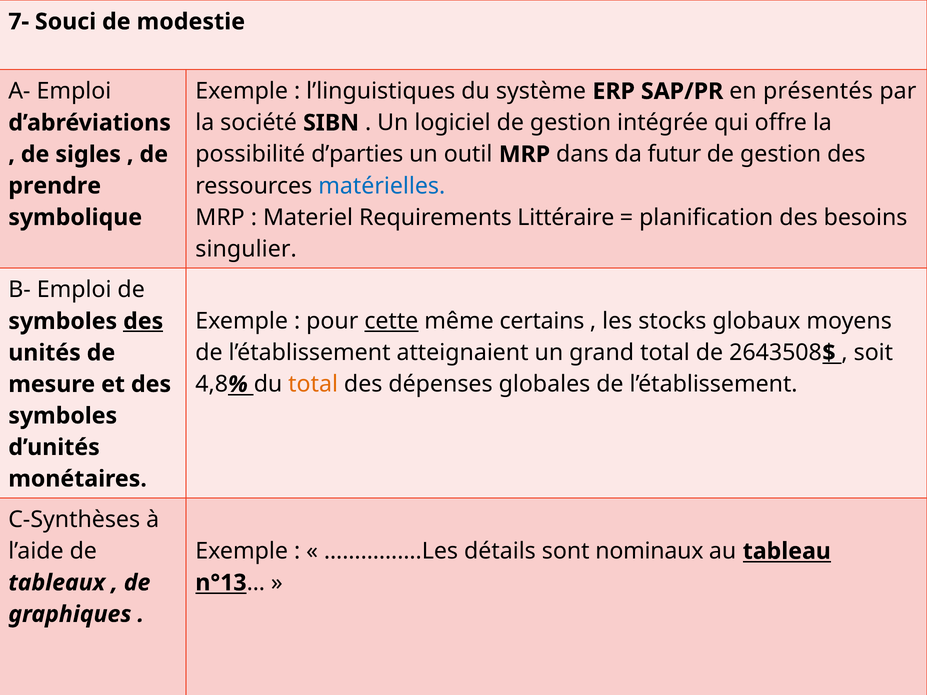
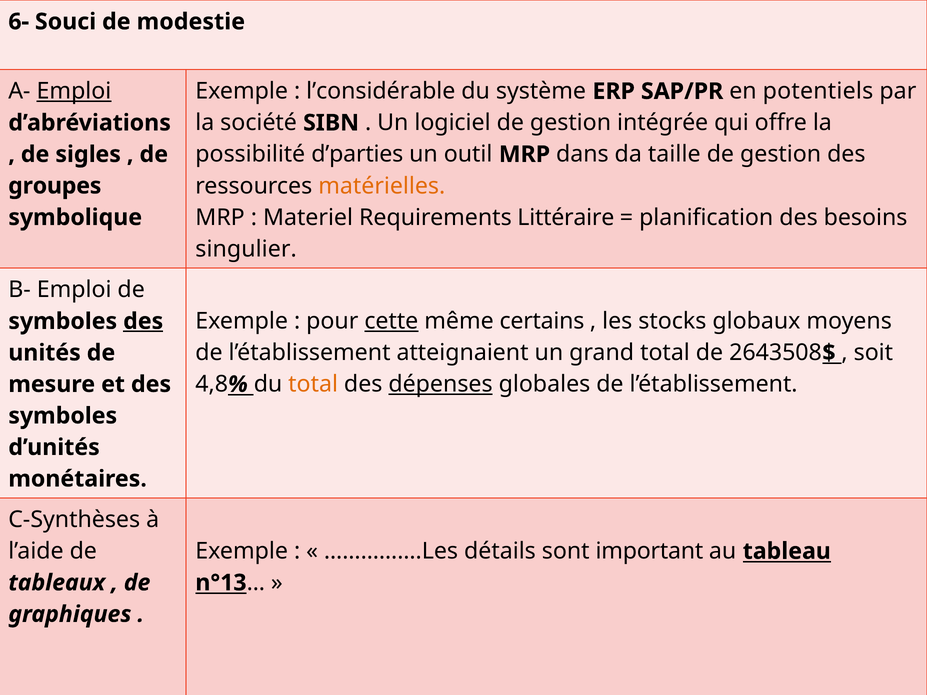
7-: 7- -> 6-
Emploi at (74, 91) underline: none -> present
l’linguistiques: l’linguistiques -> l’considérable
présentés: présentés -> potentiels
futur: futur -> taille
matérielles colour: blue -> orange
prendre: prendre -> groupes
dépenses underline: none -> present
nominaux: nominaux -> important
